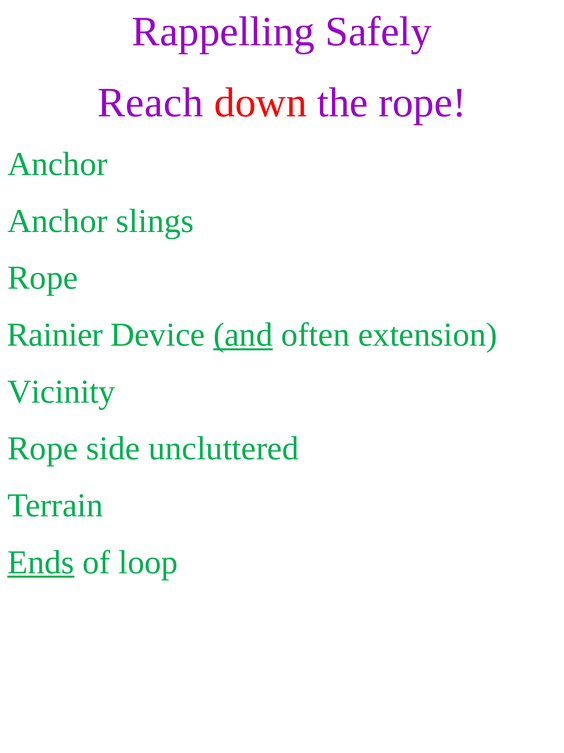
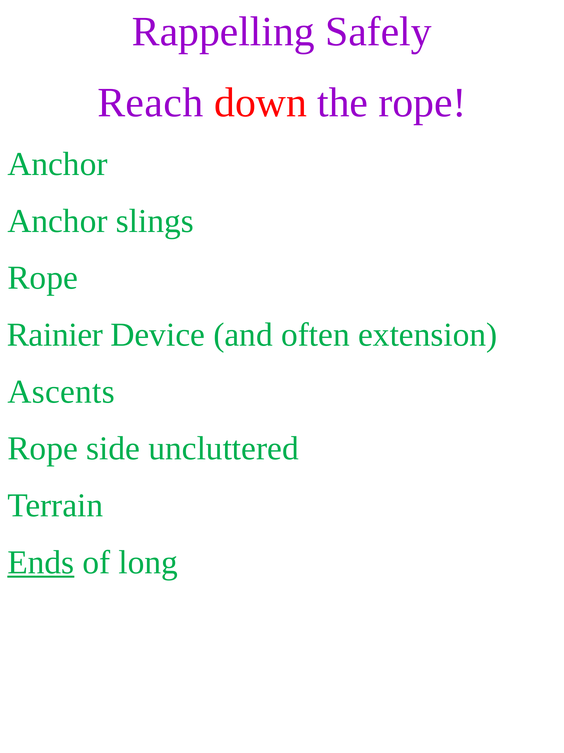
and underline: present -> none
Vicinity: Vicinity -> Ascents
loop: loop -> long
